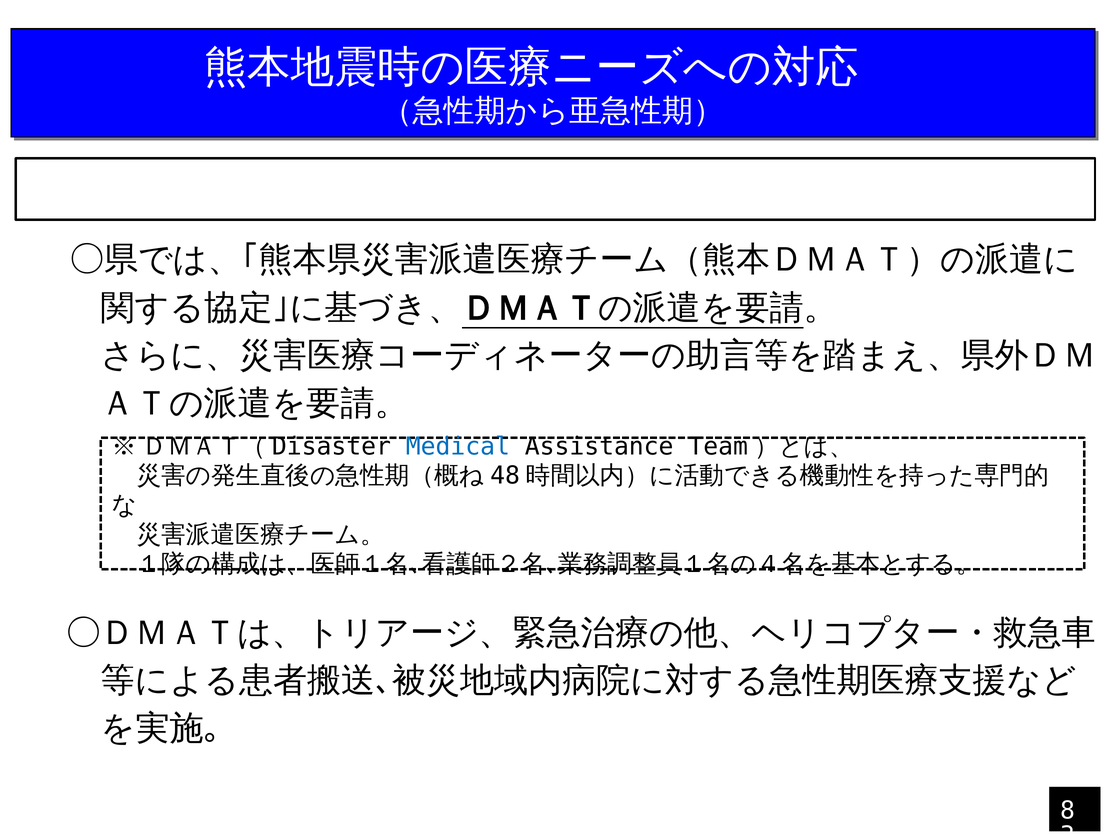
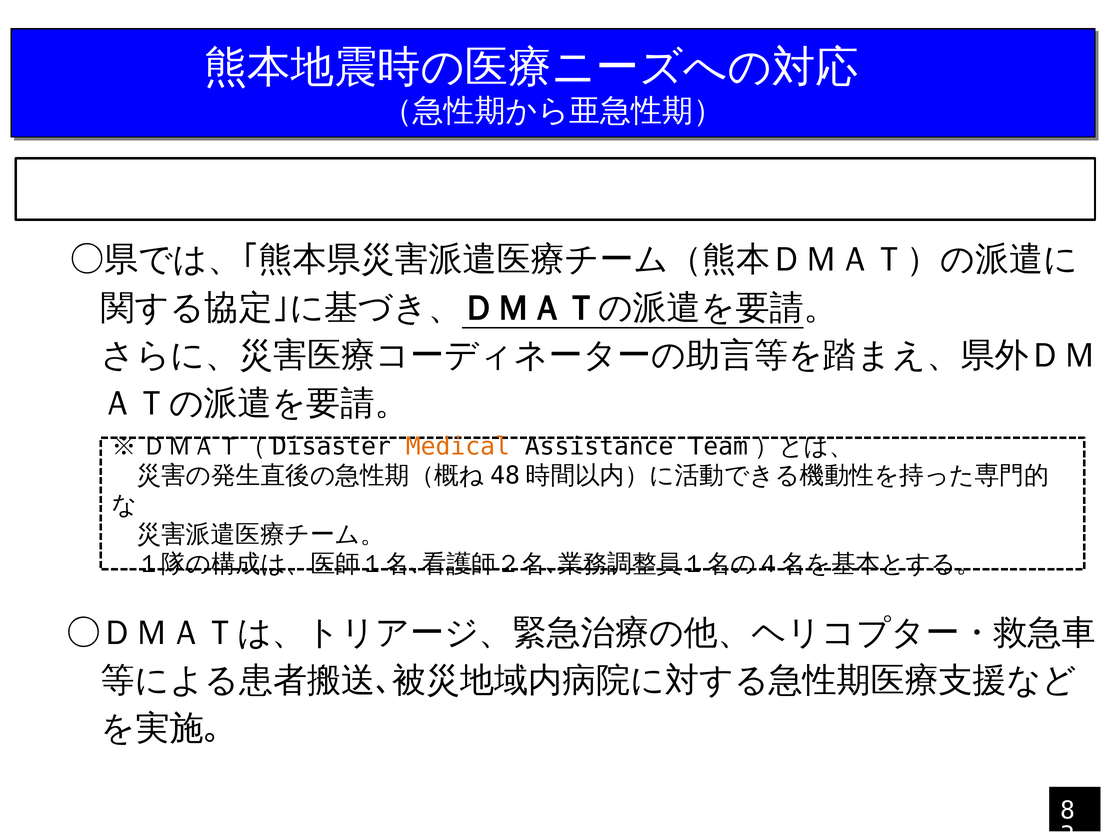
Medical colour: blue -> orange
